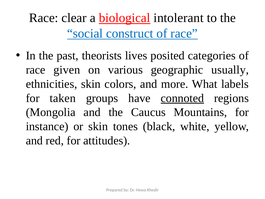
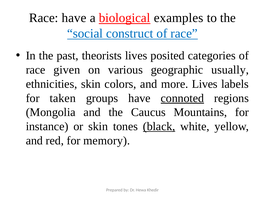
Race clear: clear -> have
intolerant: intolerant -> examples
more What: What -> Lives
black underline: none -> present
attitudes: attitudes -> memory
